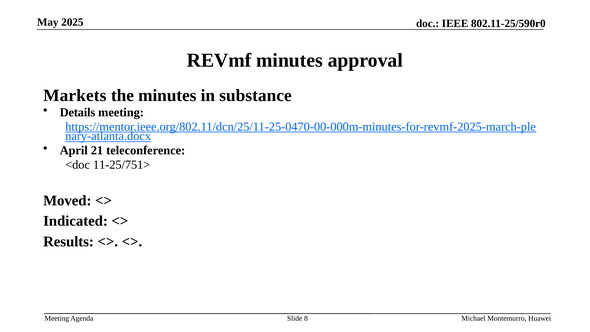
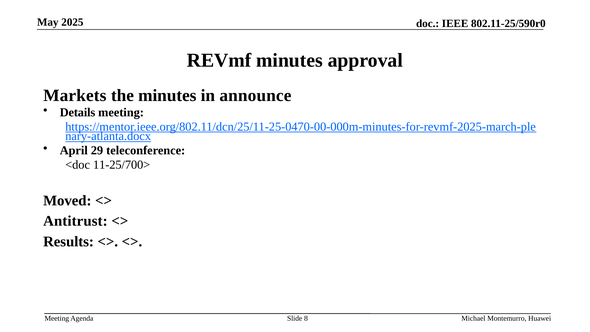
substance: substance -> announce
21: 21 -> 29
11-25/751>: 11-25/751> -> 11-25/700>
Indicated: Indicated -> Antitrust
